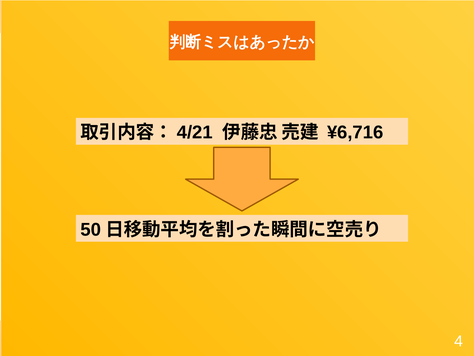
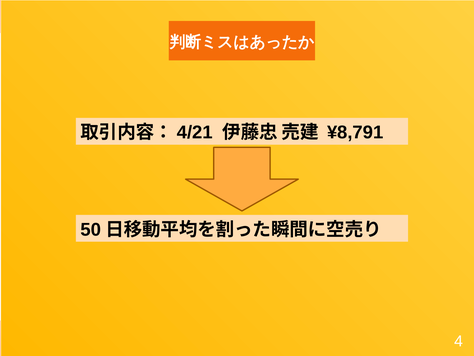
¥6,716: ¥6,716 -> ¥8,791
